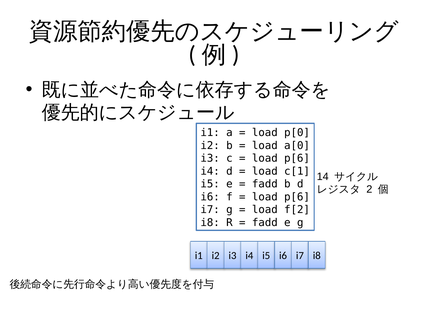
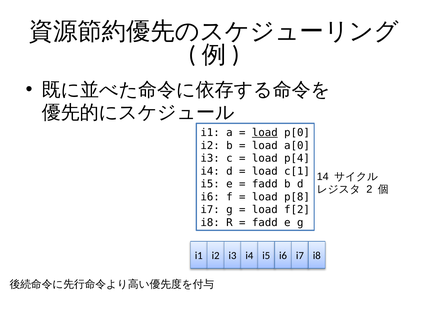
load at (265, 133) underline: none -> present
p[6 at (297, 158): p[6 -> p[4
p[6 at (297, 197): p[6 -> p[8
